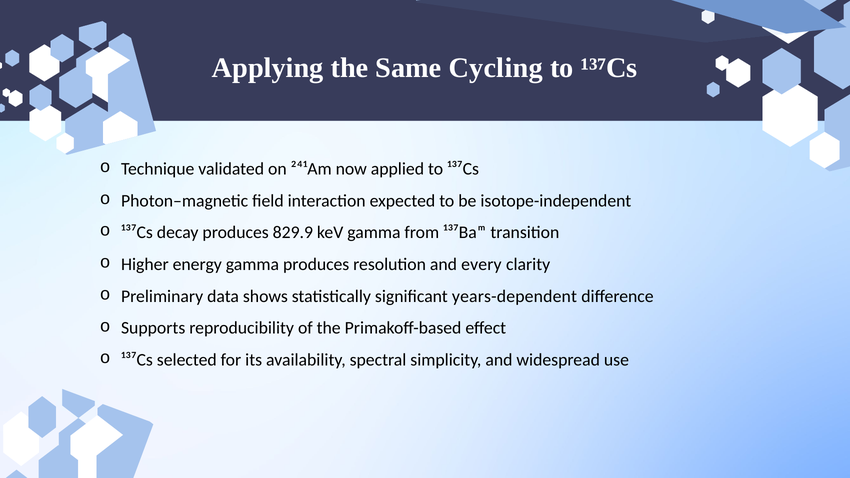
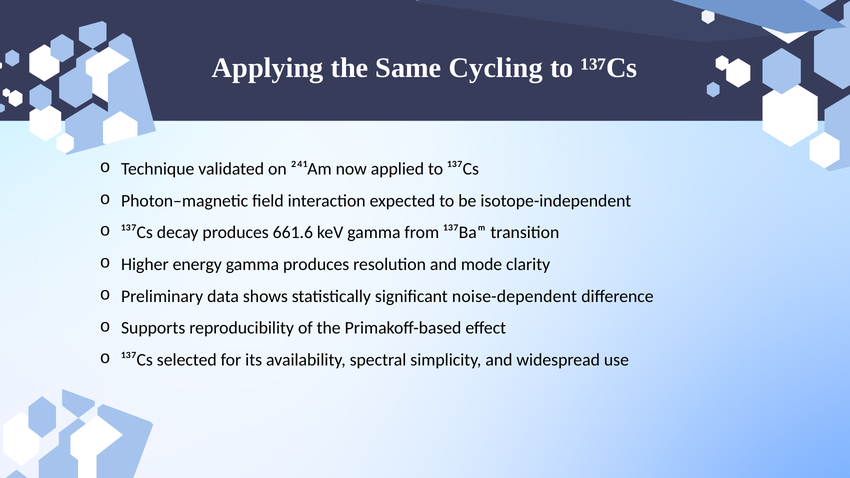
829.9: 829.9 -> 661.6
every: every -> mode
years-dependent: years-dependent -> noise-dependent
